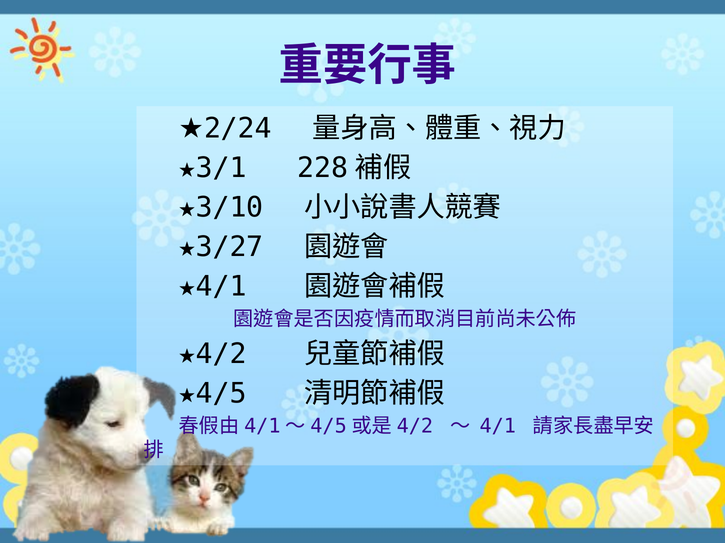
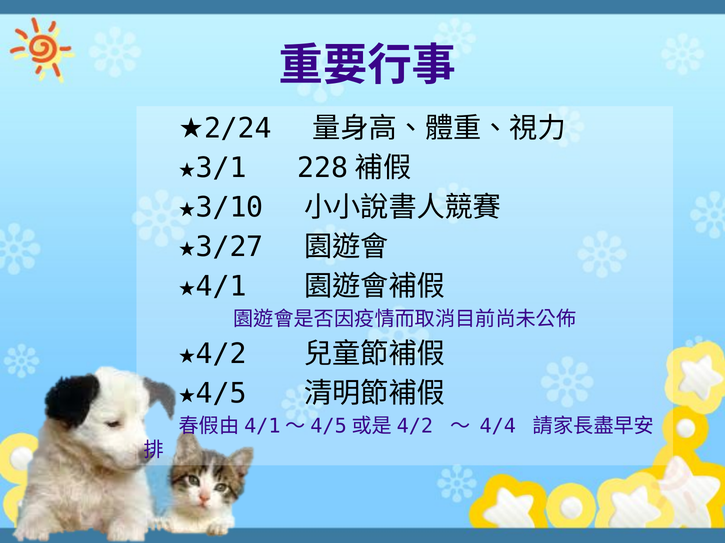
4/1: 4/1 -> 4/4
